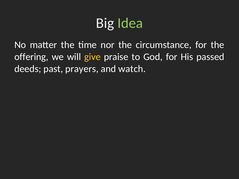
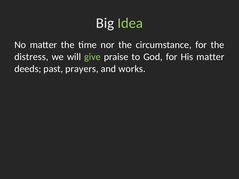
offering: offering -> distress
give colour: yellow -> light green
His passed: passed -> matter
watch: watch -> works
